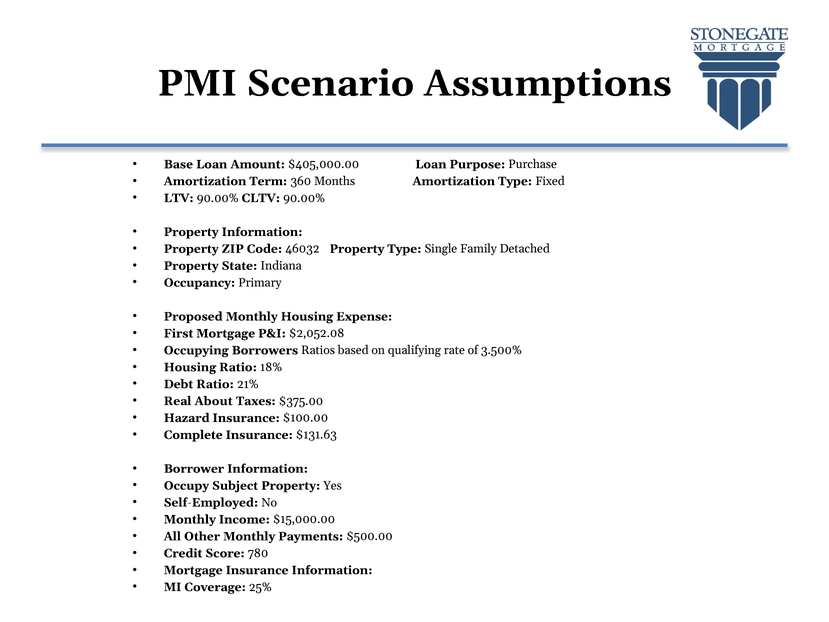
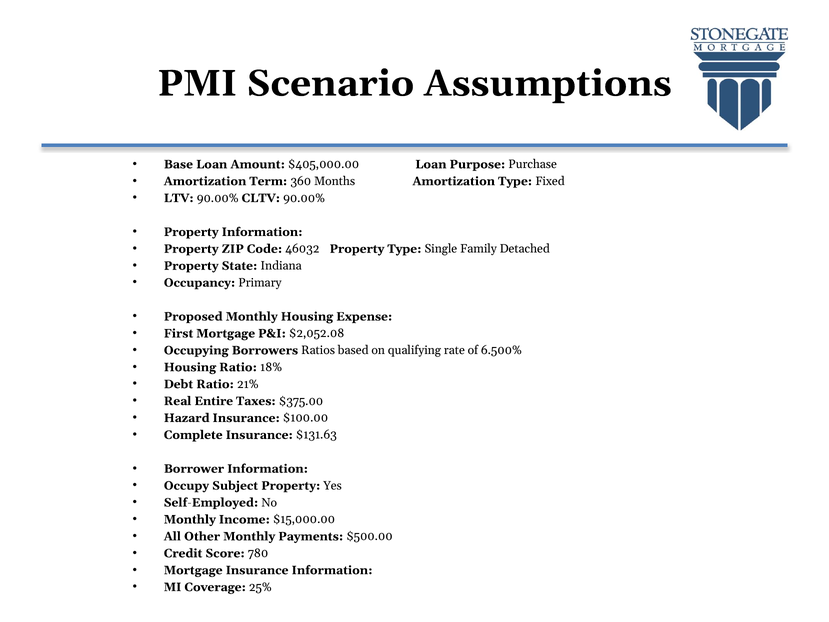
3.500%: 3.500% -> 6.500%
About: About -> Entire
